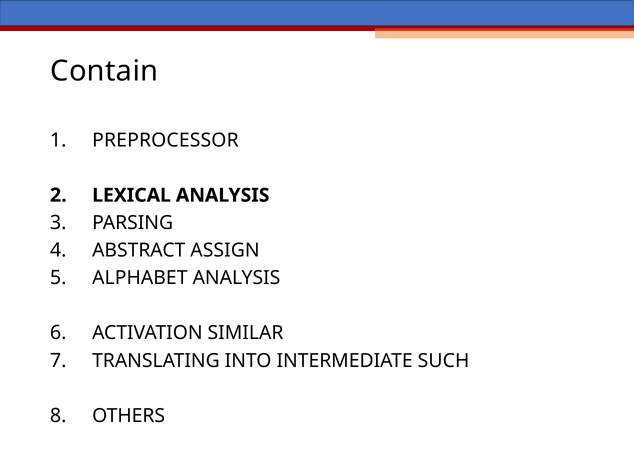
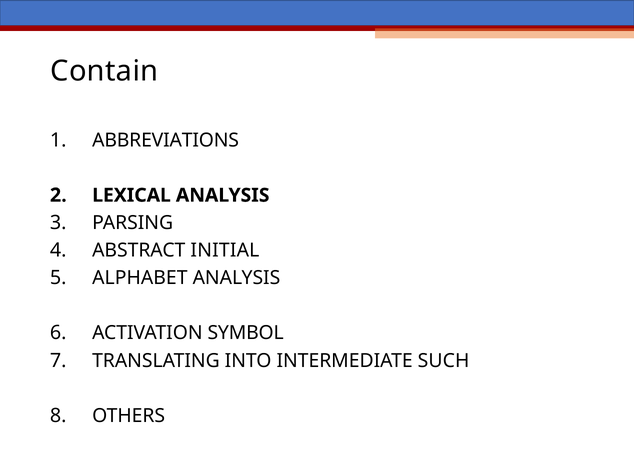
PREPROCESSOR: PREPROCESSOR -> ABBREVIATIONS
ASSIGN: ASSIGN -> INITIAL
SIMILAR: SIMILAR -> SYMBOL
